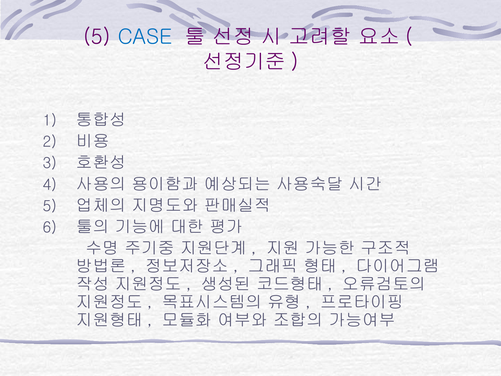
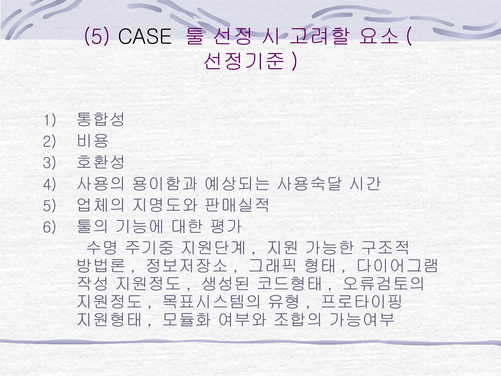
CASE colour: blue -> black
